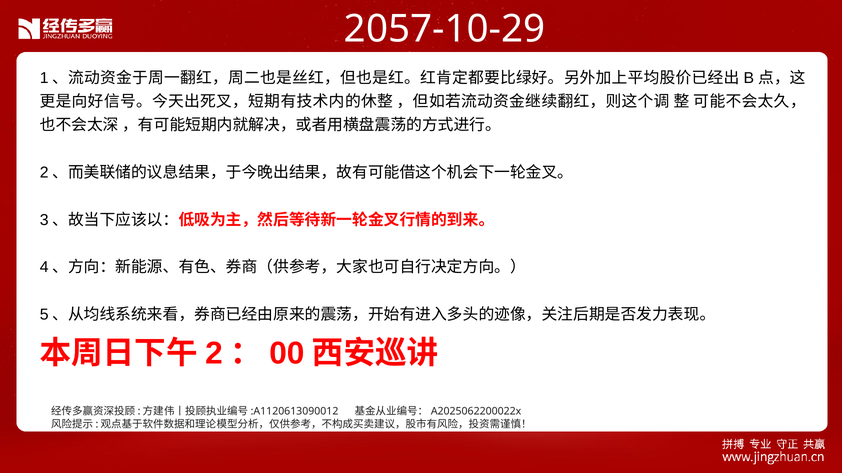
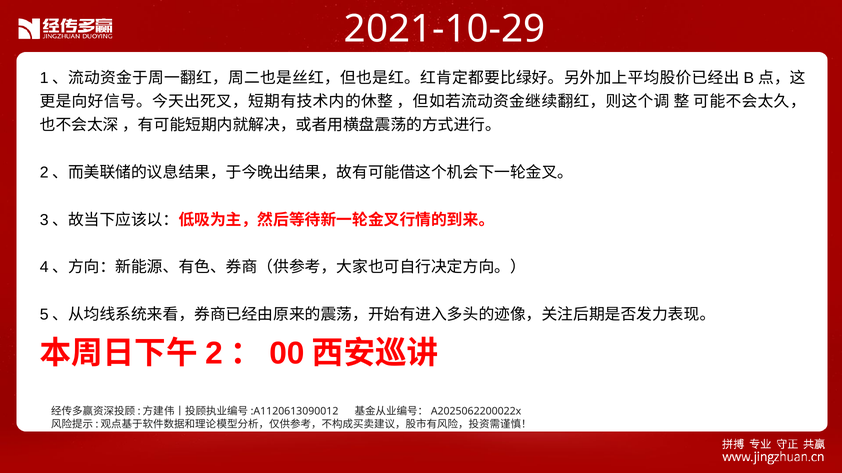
2057-10-29: 2057-10-29 -> 2021-10-29
